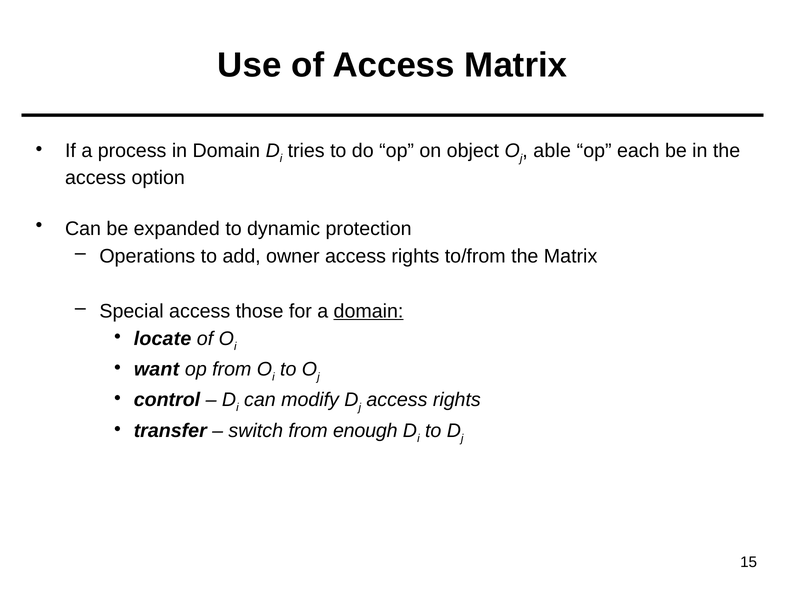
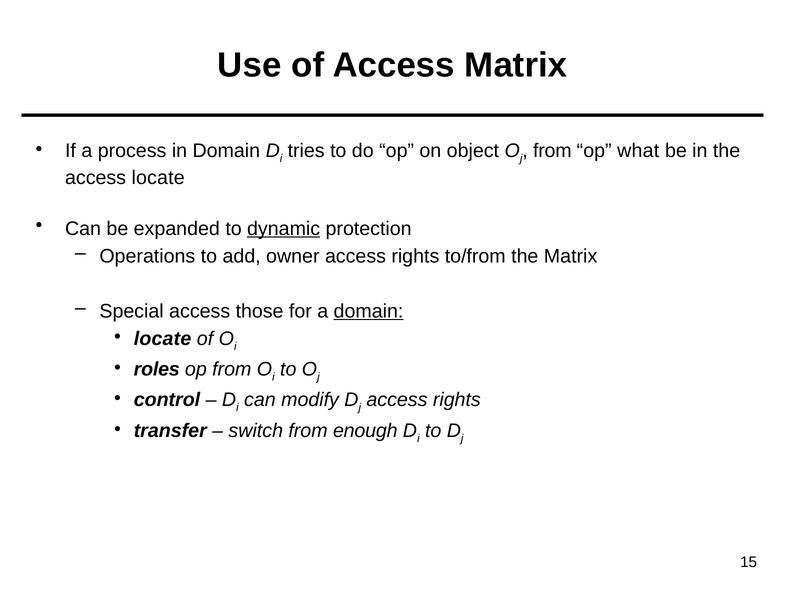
able at (552, 151): able -> from
each: each -> what
access option: option -> locate
dynamic underline: none -> present
want: want -> roles
